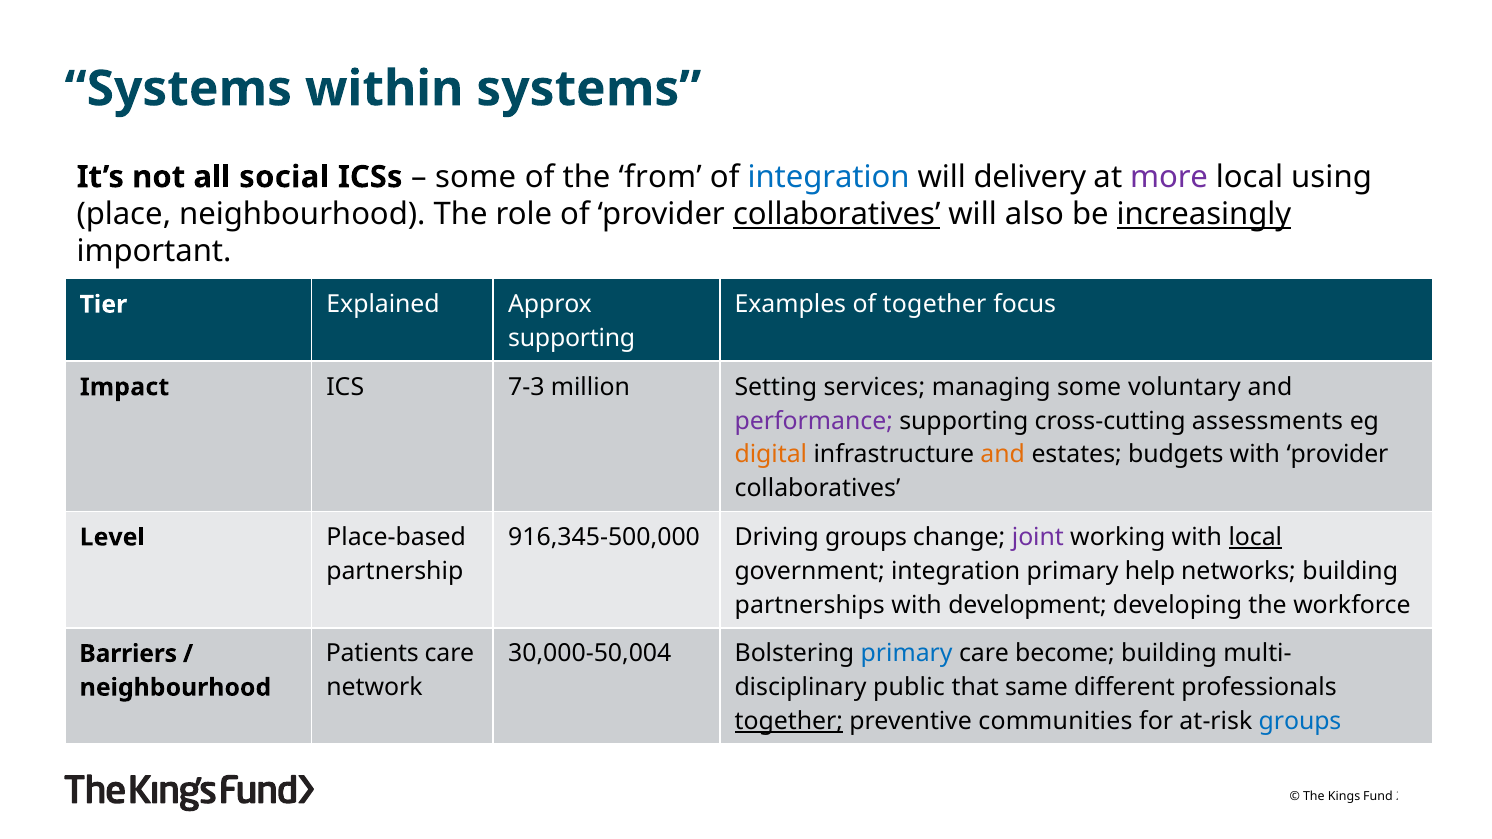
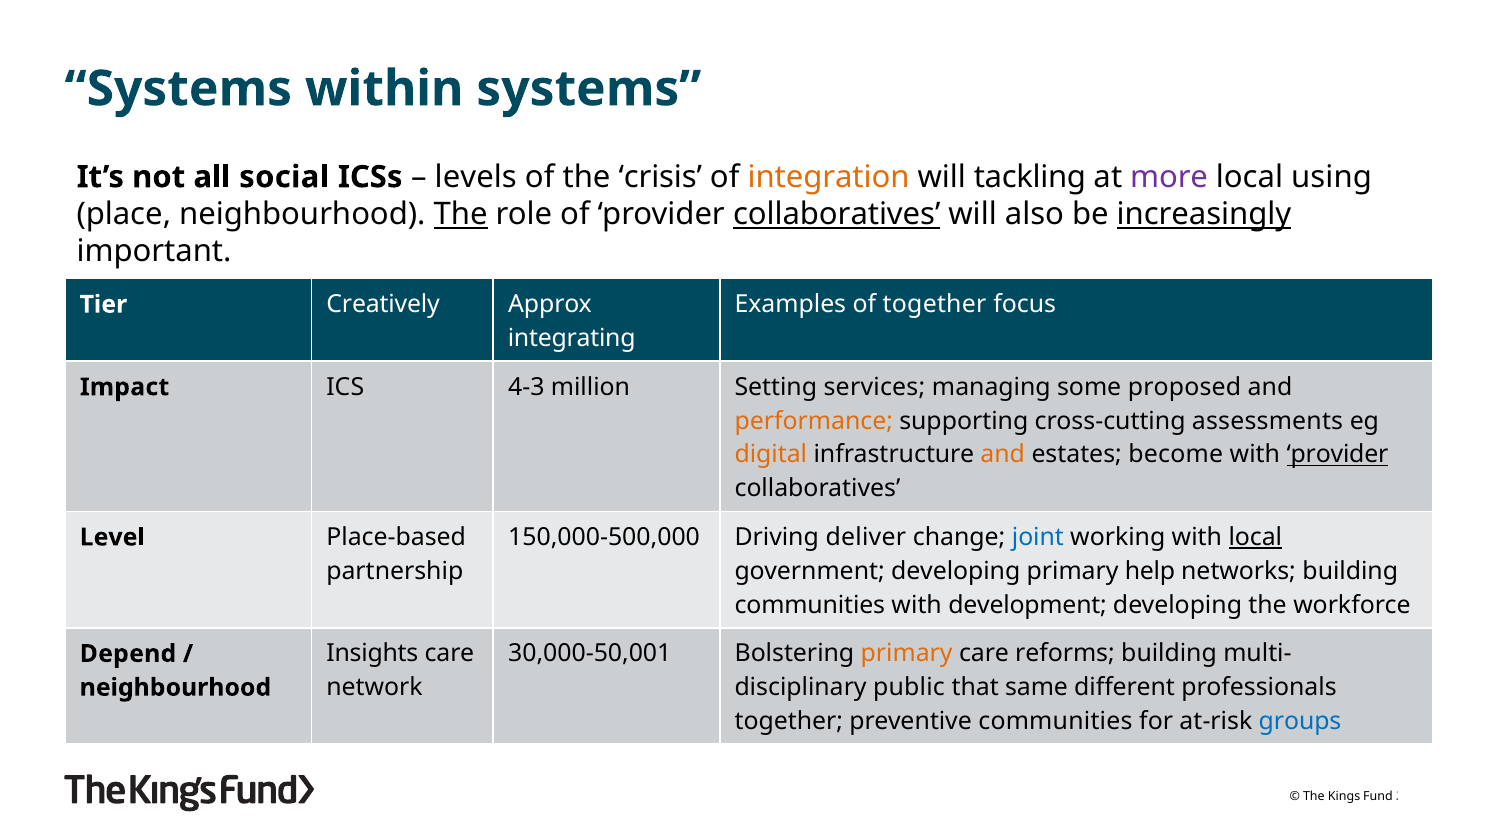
some at (476, 177): some -> levels
from: from -> crisis
integration at (829, 177) colour: blue -> orange
delivery: delivery -> tackling
The at (461, 214) underline: none -> present
Explained: Explained -> Creatively
supporting at (572, 338): supporting -> integrating
7-3: 7-3 -> 4-3
voluntary: voluntary -> proposed
performance colour: purple -> orange
budgets: budgets -> become
provider at (1337, 455) underline: none -> present
916,345-500,000: 916,345-500,000 -> 150,000-500,000
Driving groups: groups -> deliver
joint colour: purple -> blue
government integration: integration -> developing
partnerships at (810, 605): partnerships -> communities
Patients: Patients -> Insights
30,000-50,004: 30,000-50,004 -> 30,000-50,001
primary at (907, 654) colour: blue -> orange
become: become -> reforms
Barriers: Barriers -> Depend
together at (789, 722) underline: present -> none
